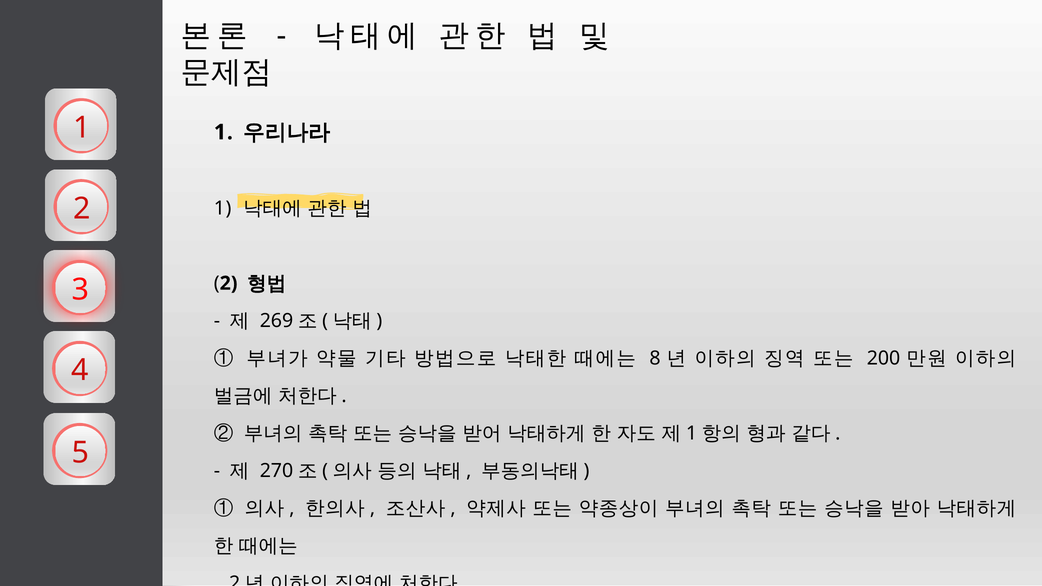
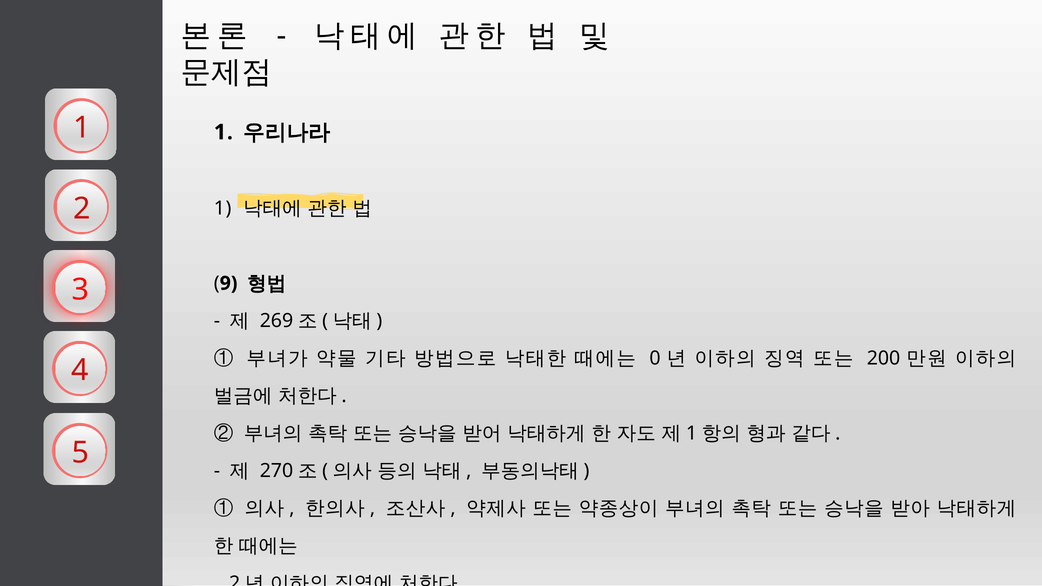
2 at (229, 283): 2 -> 9
8: 8 -> 0
